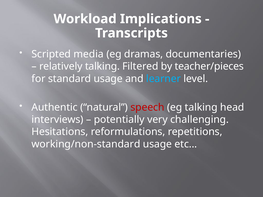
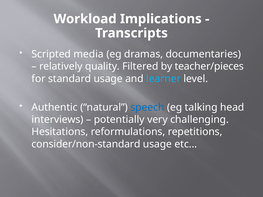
relatively talking: talking -> quality
speech colour: red -> blue
working/non-standard: working/non-standard -> consider/non-standard
